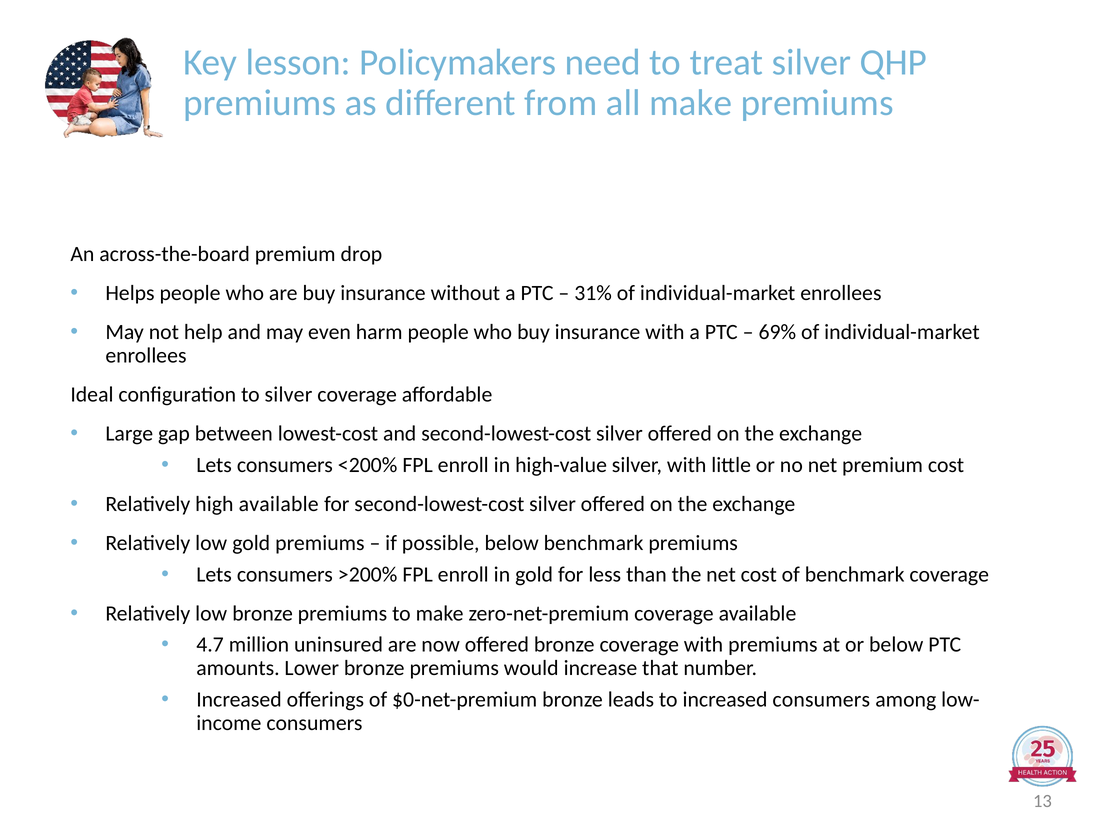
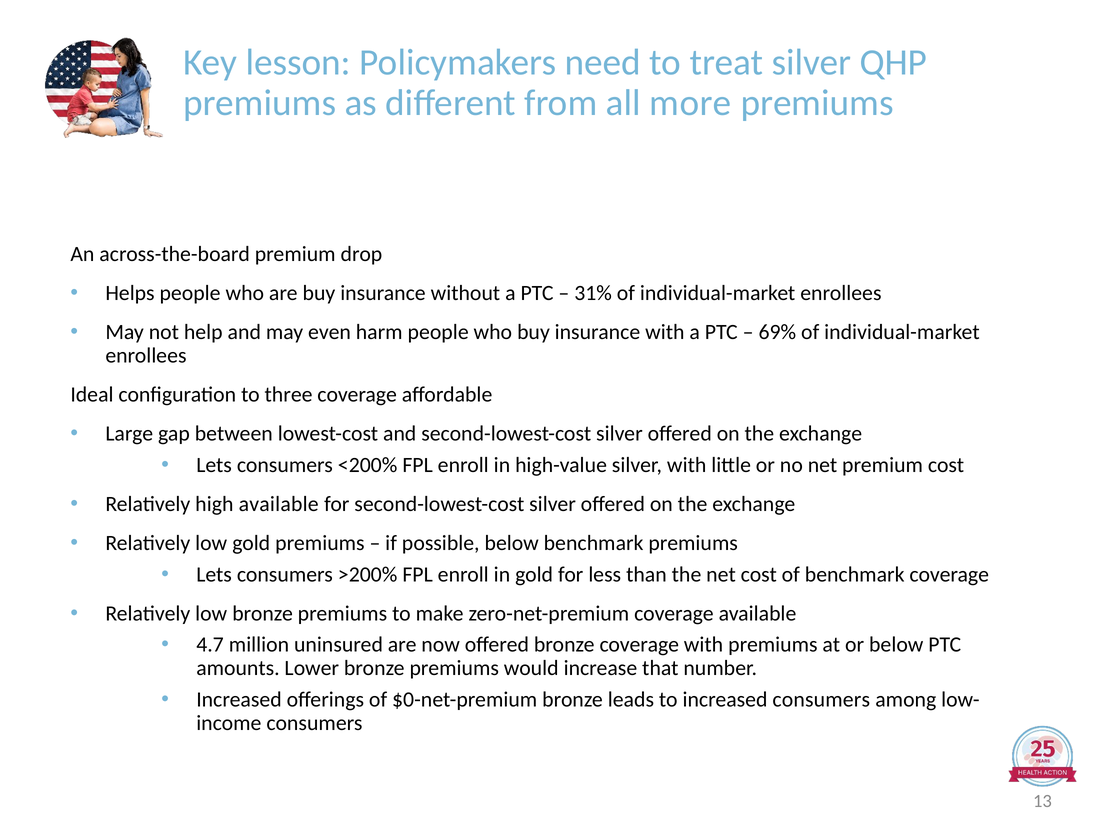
all make: make -> more
to silver: silver -> three
